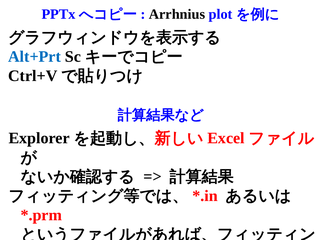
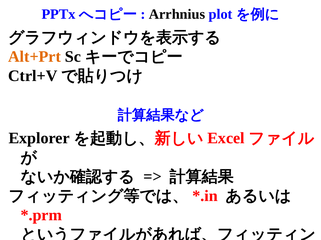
Alt+Prt colour: blue -> orange
